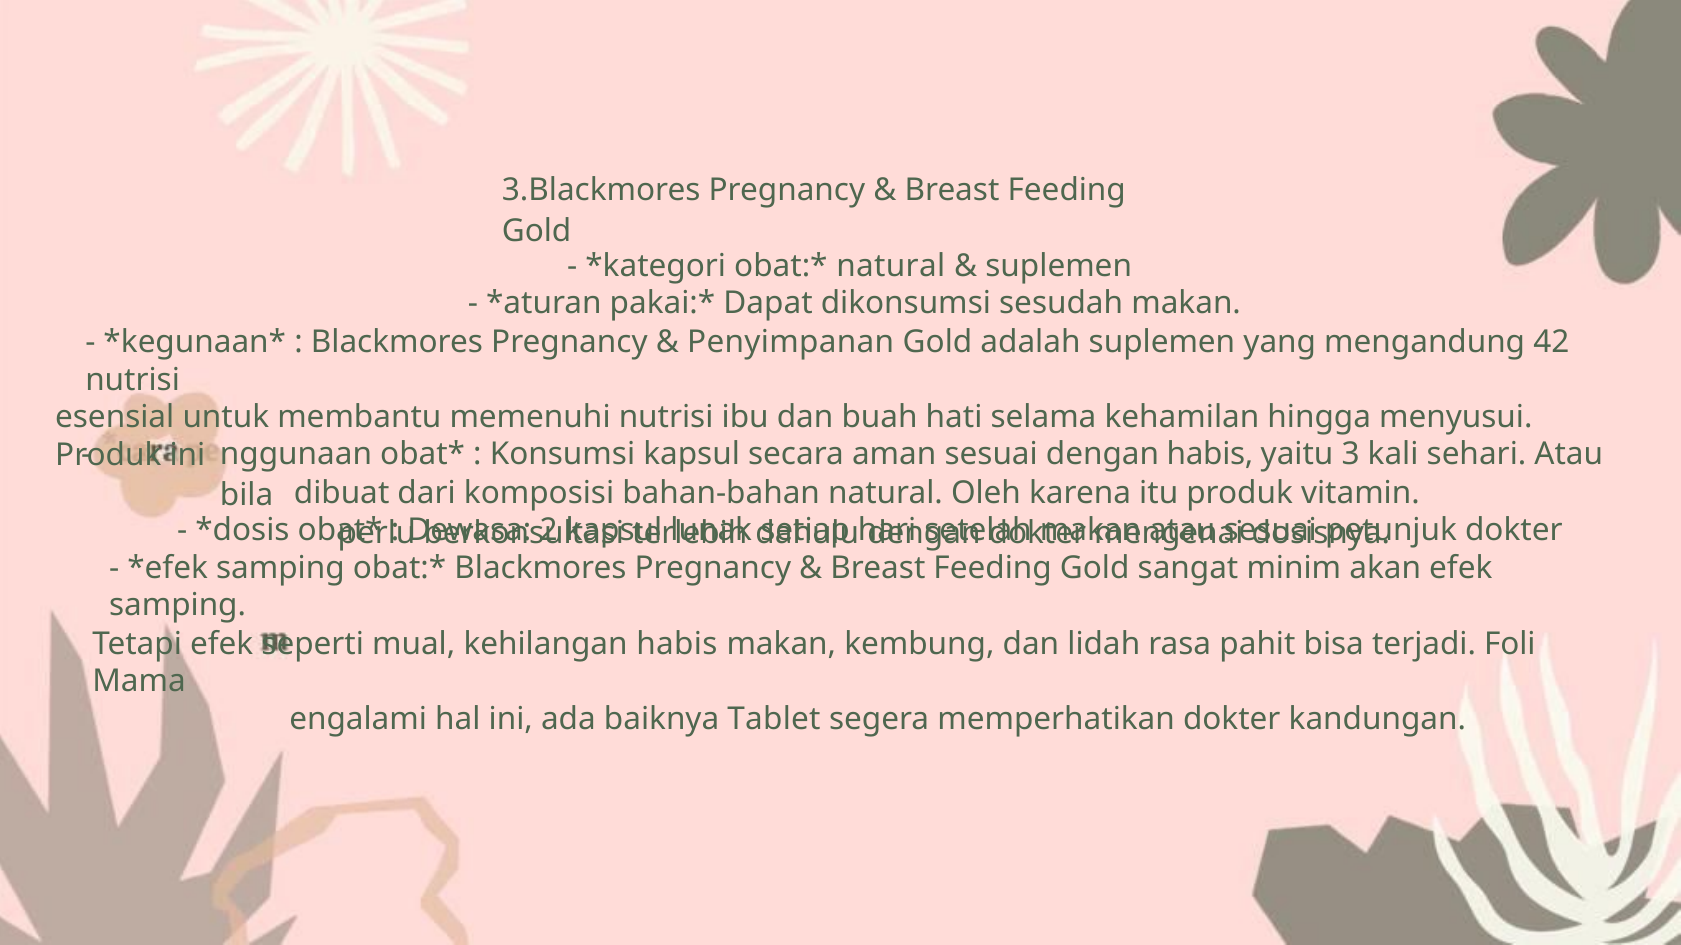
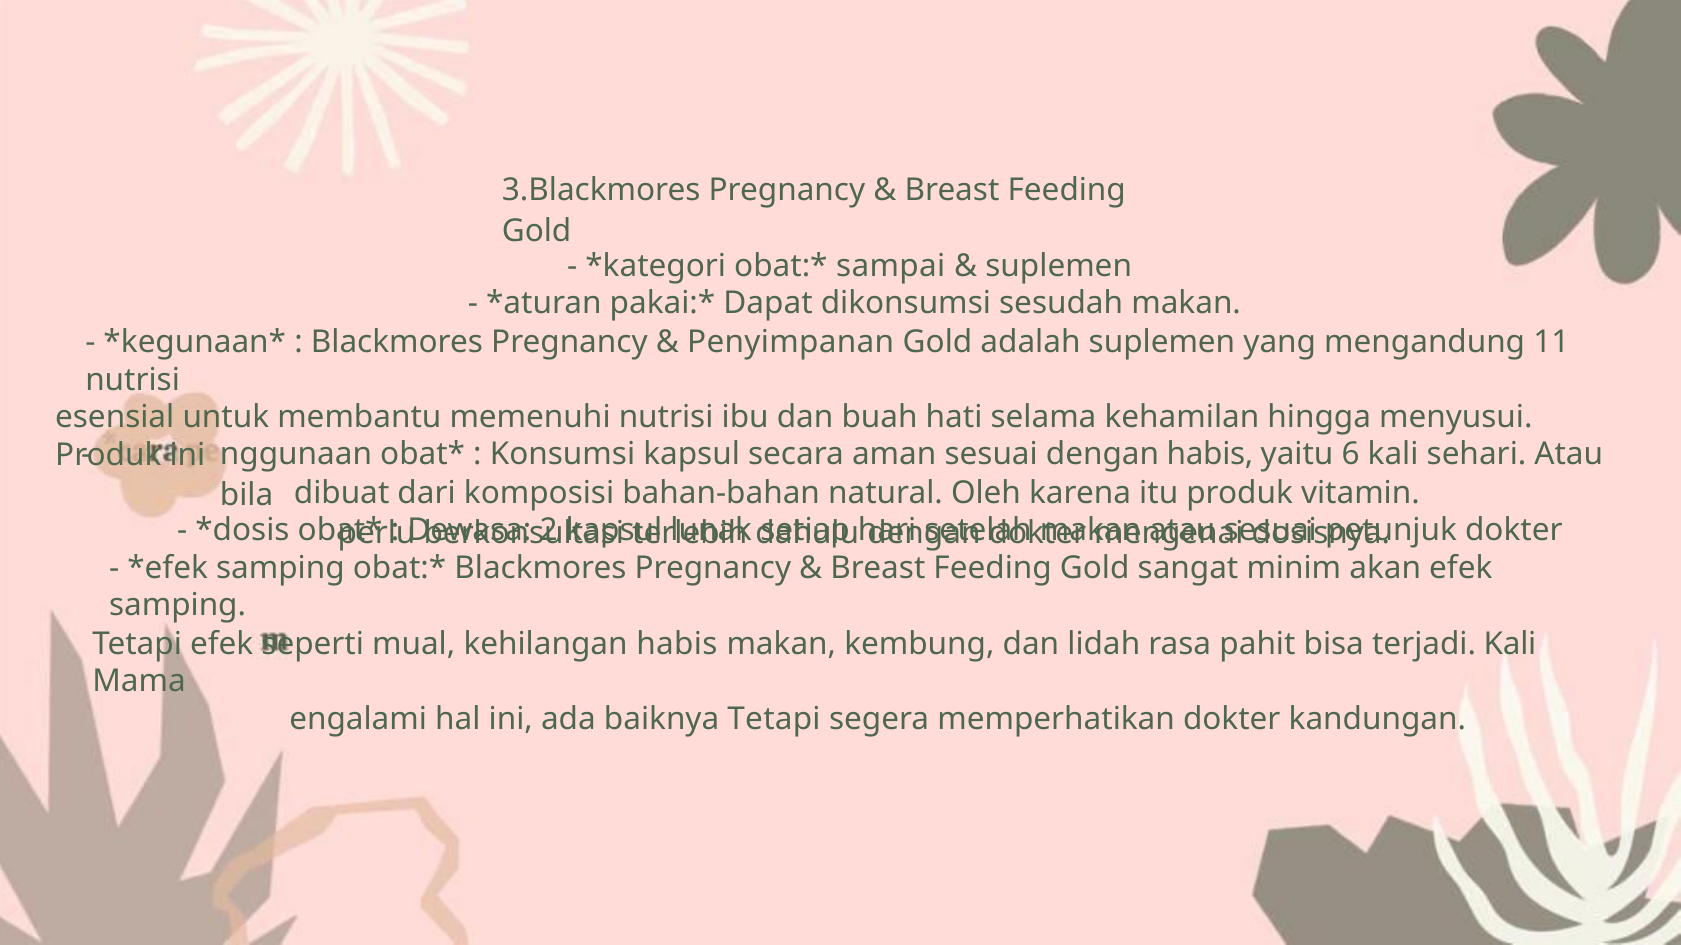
natural at (891, 266): natural -> sampai
42: 42 -> 11
3: 3 -> 6
terjadi Foli: Foli -> Kali
baiknya Tablet: Tablet -> Tetapi
